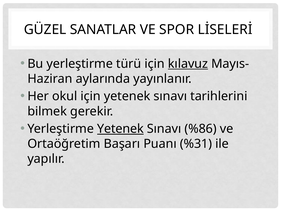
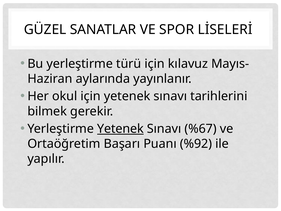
kılavuz underline: present -> none
%86: %86 -> %67
%31: %31 -> %92
